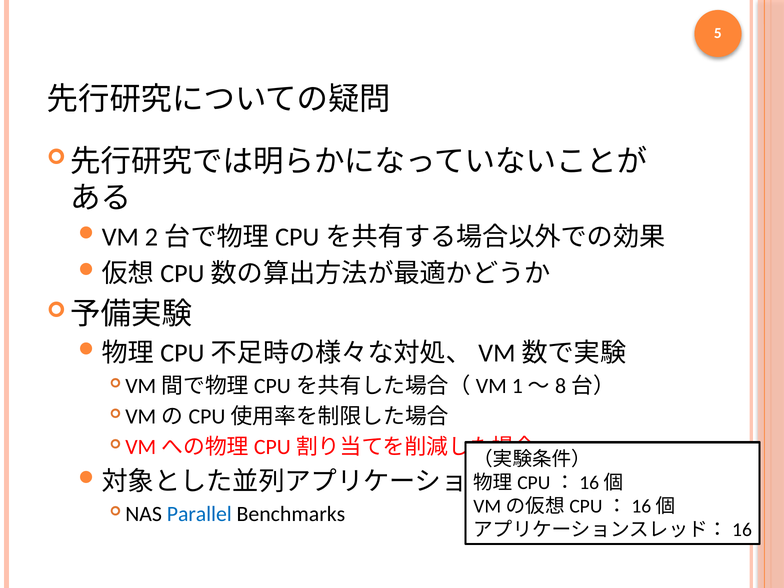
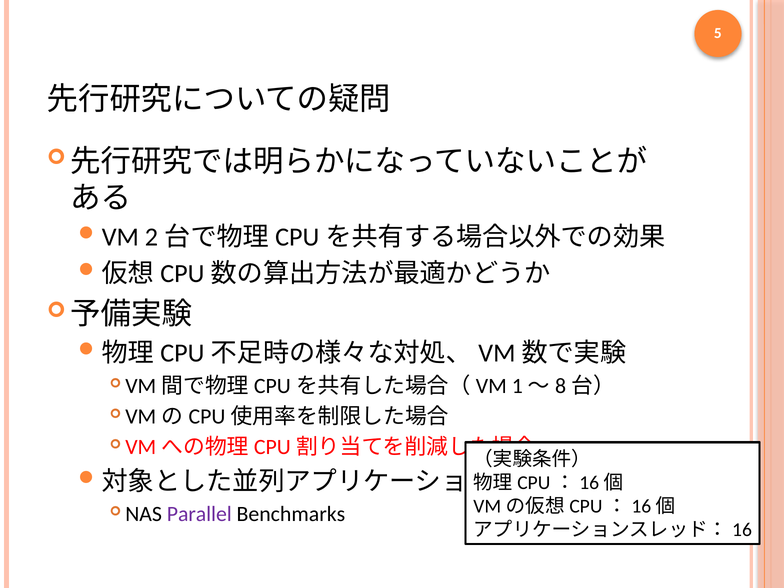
Parallel colour: blue -> purple
